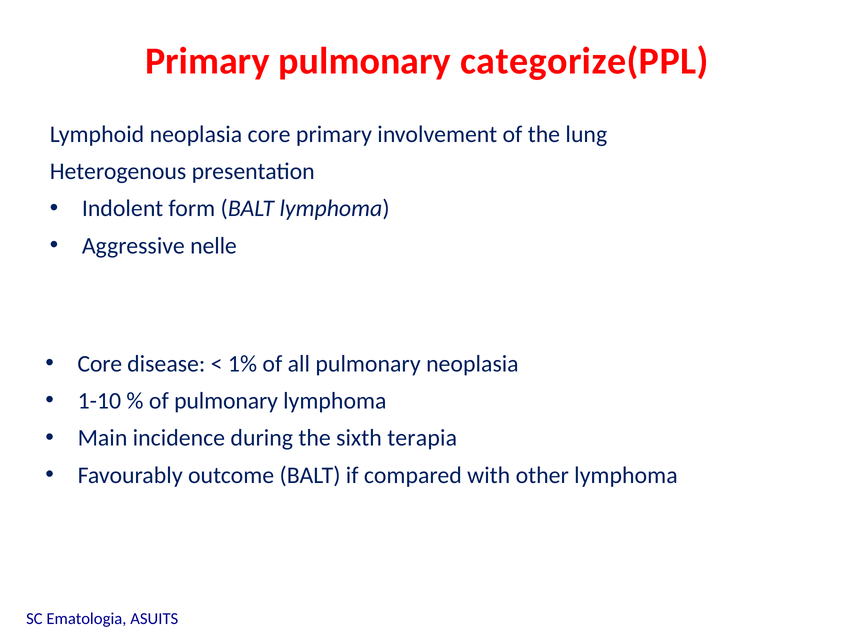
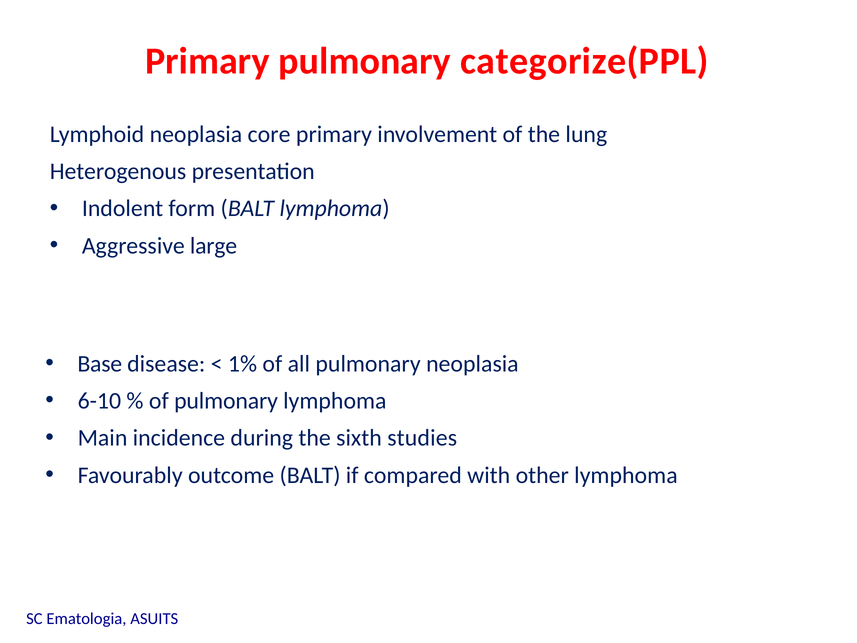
nelle: nelle -> large
Core at (100, 364): Core -> Base
1-10: 1-10 -> 6-10
terapia: terapia -> studies
